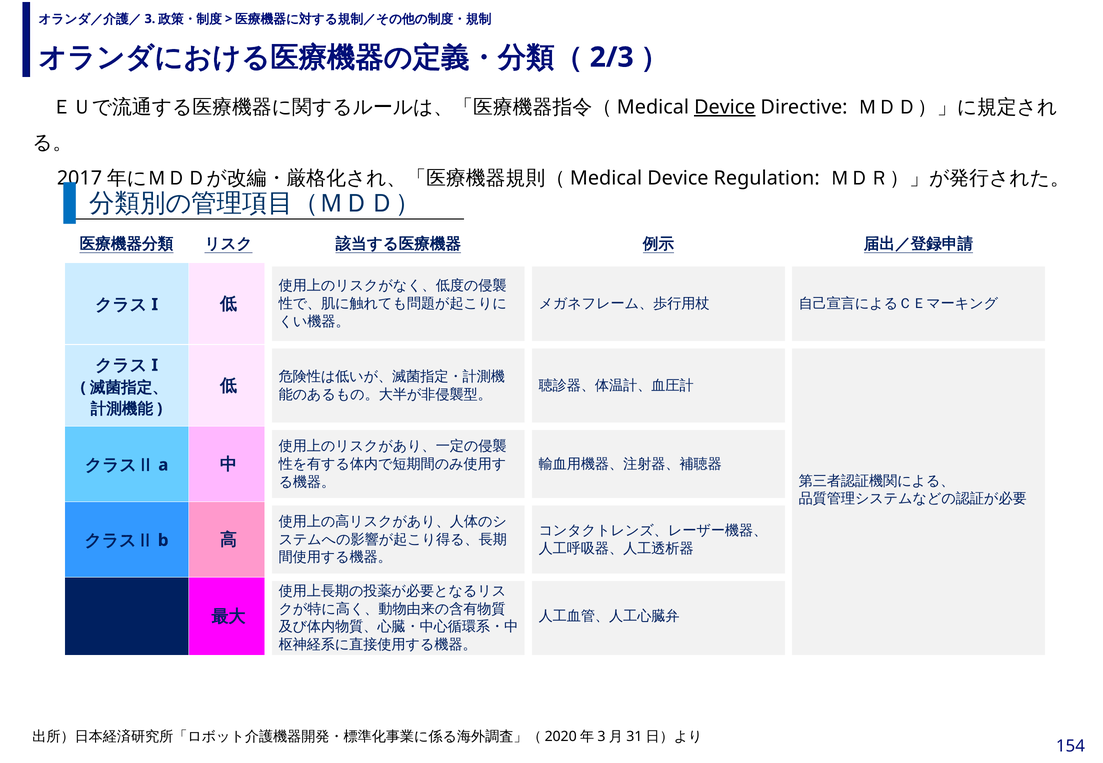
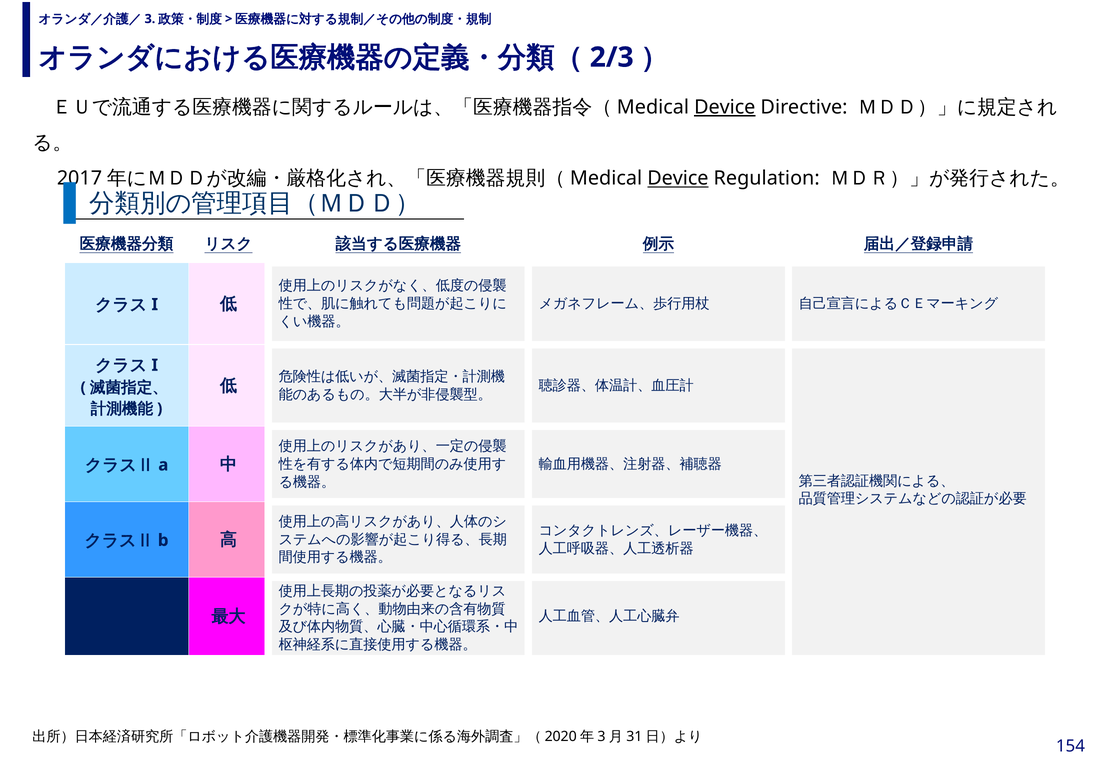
Device at (678, 179) underline: none -> present
